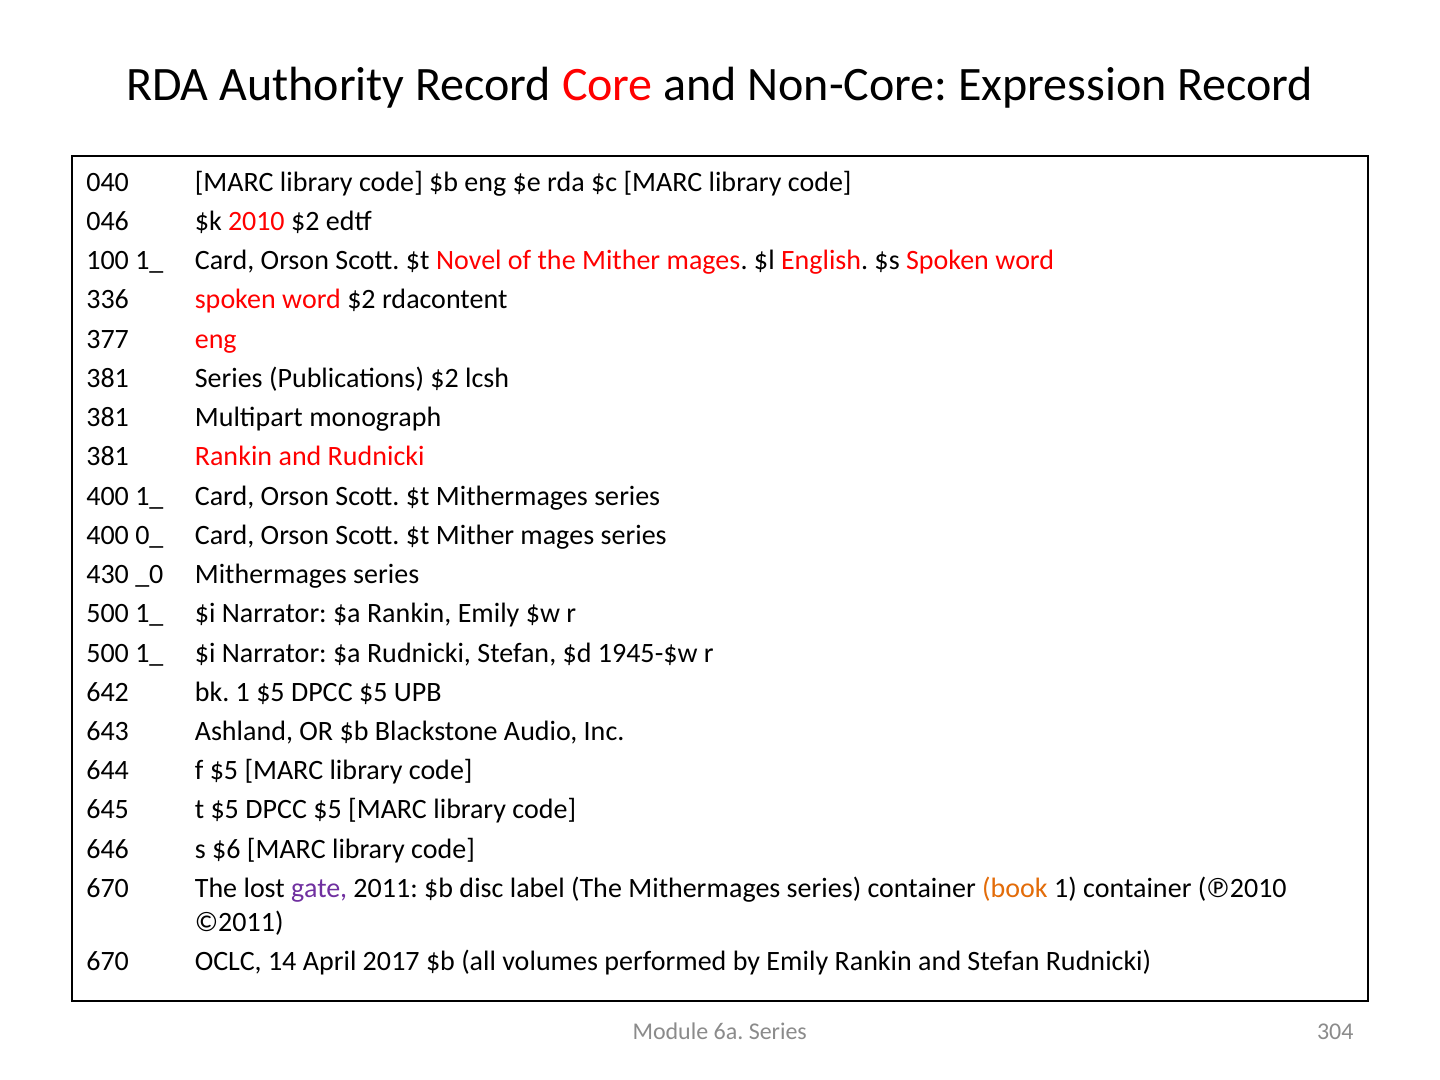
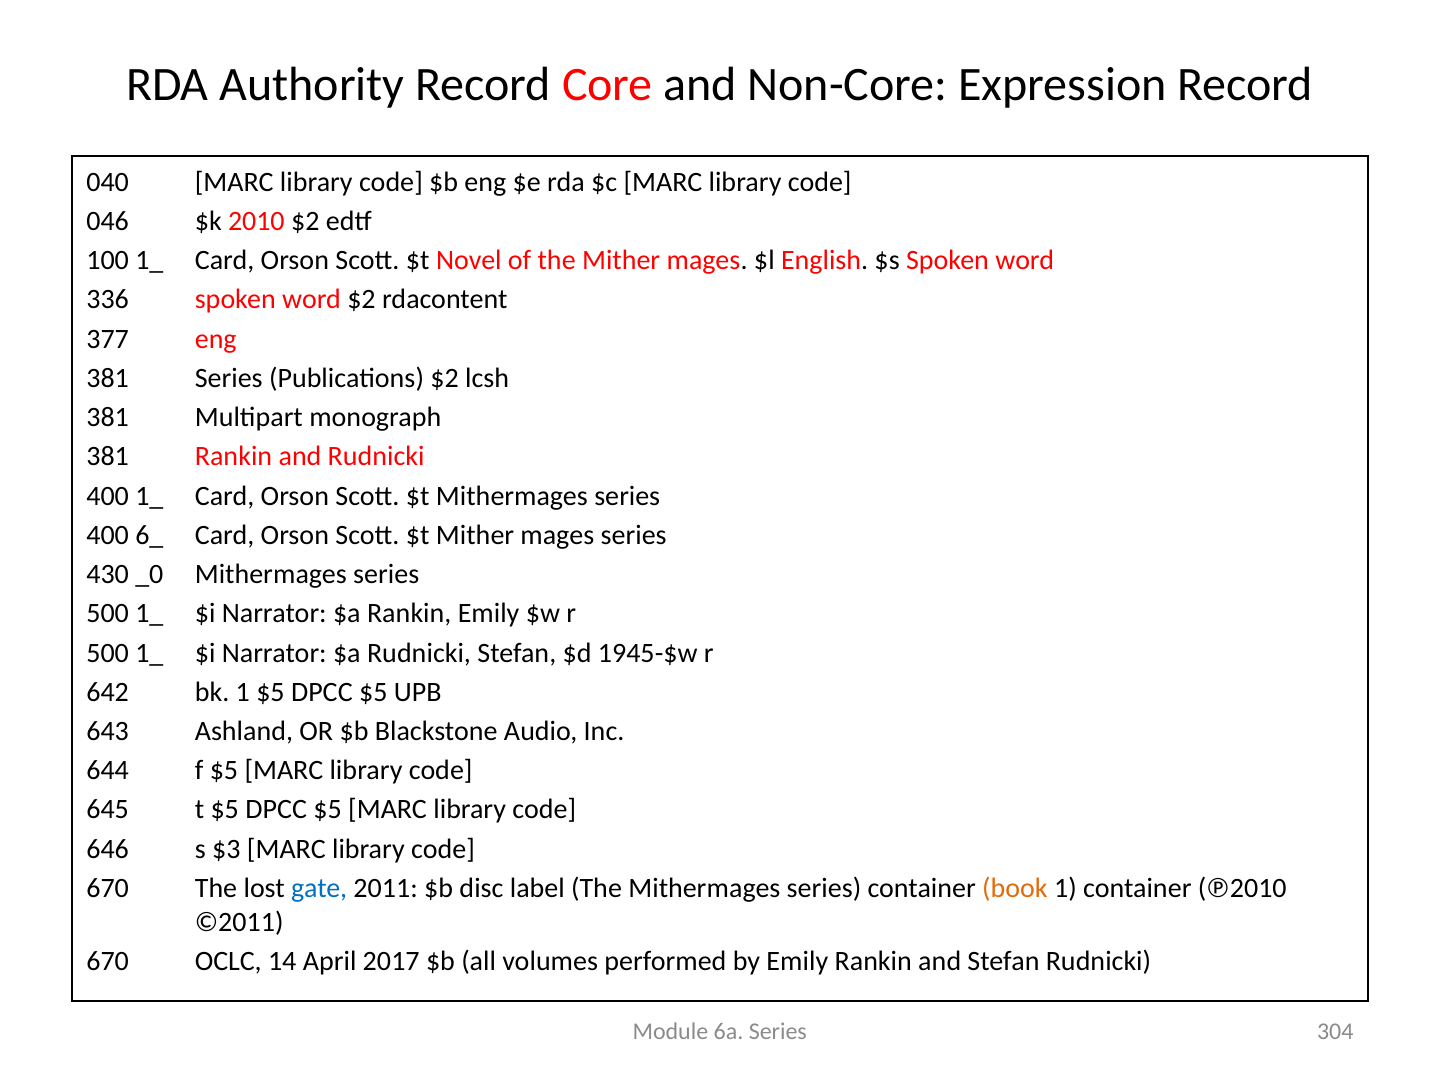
0_: 0_ -> 6_
$6: $6 -> $3
gate colour: purple -> blue
